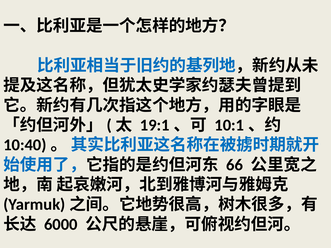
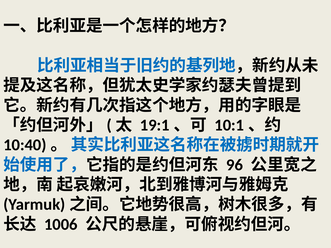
66: 66 -> 96
6000: 6000 -> 1006
